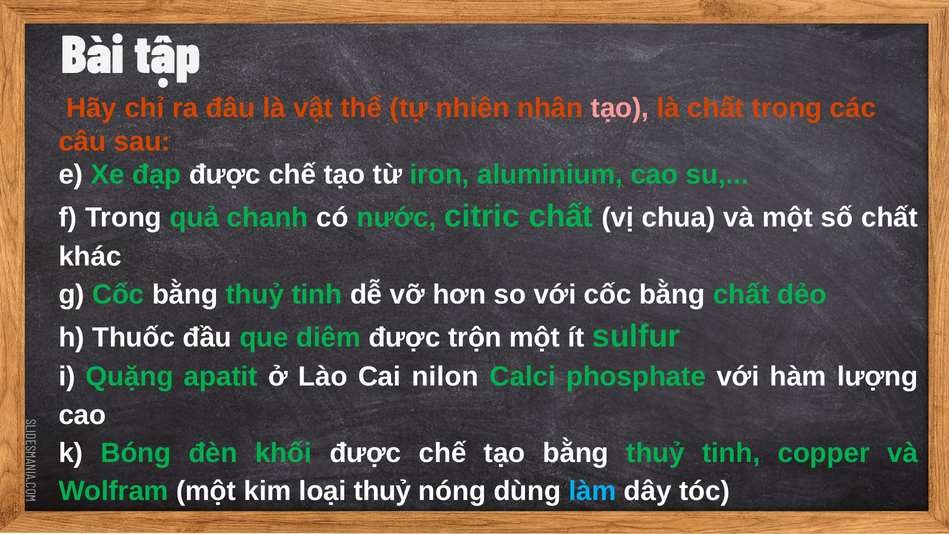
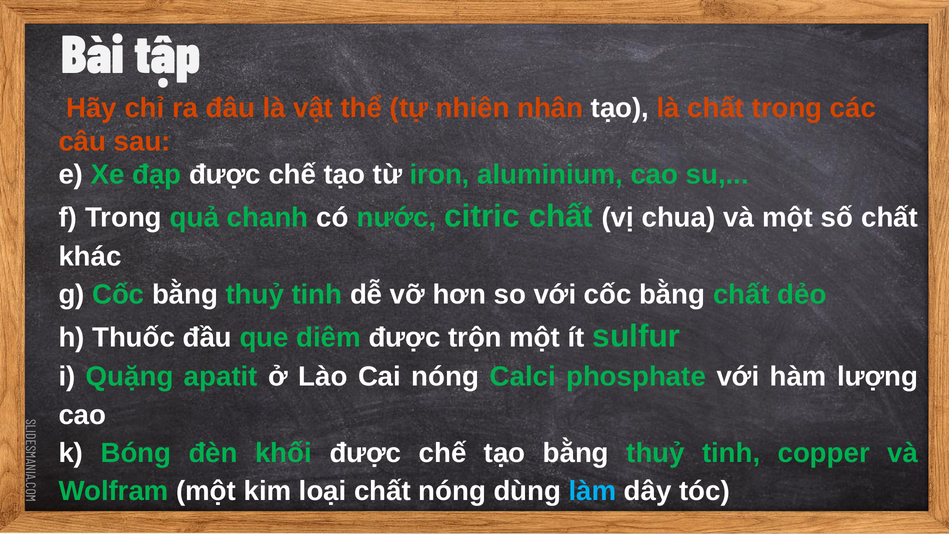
tạo at (620, 108) colour: pink -> white
Cai nilon: nilon -> nóng
loại thuỷ: thuỷ -> chất
